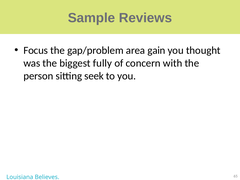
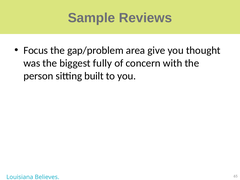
gain: gain -> give
seek: seek -> built
